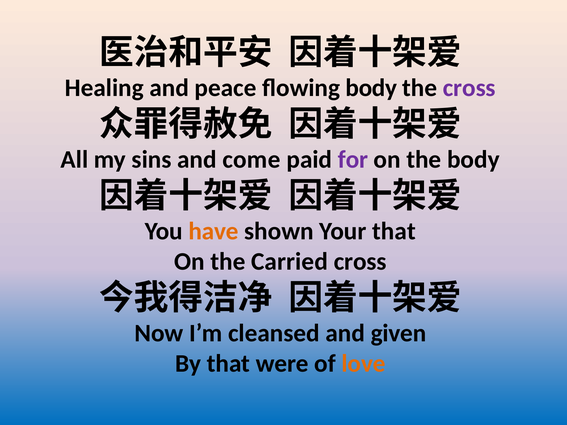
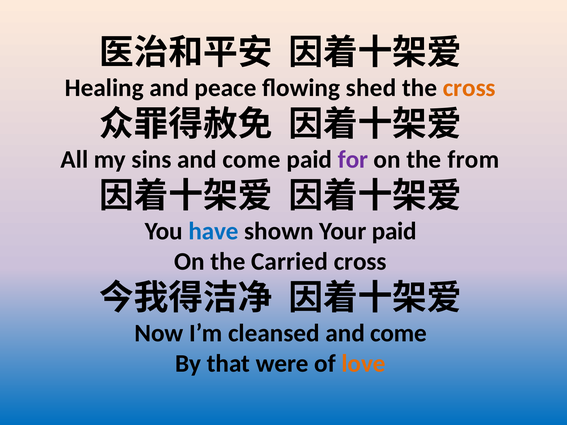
flowing body: body -> shed
cross at (469, 88) colour: purple -> orange
the body: body -> from
have colour: orange -> blue
Your that: that -> paid
cleansed and given: given -> come
